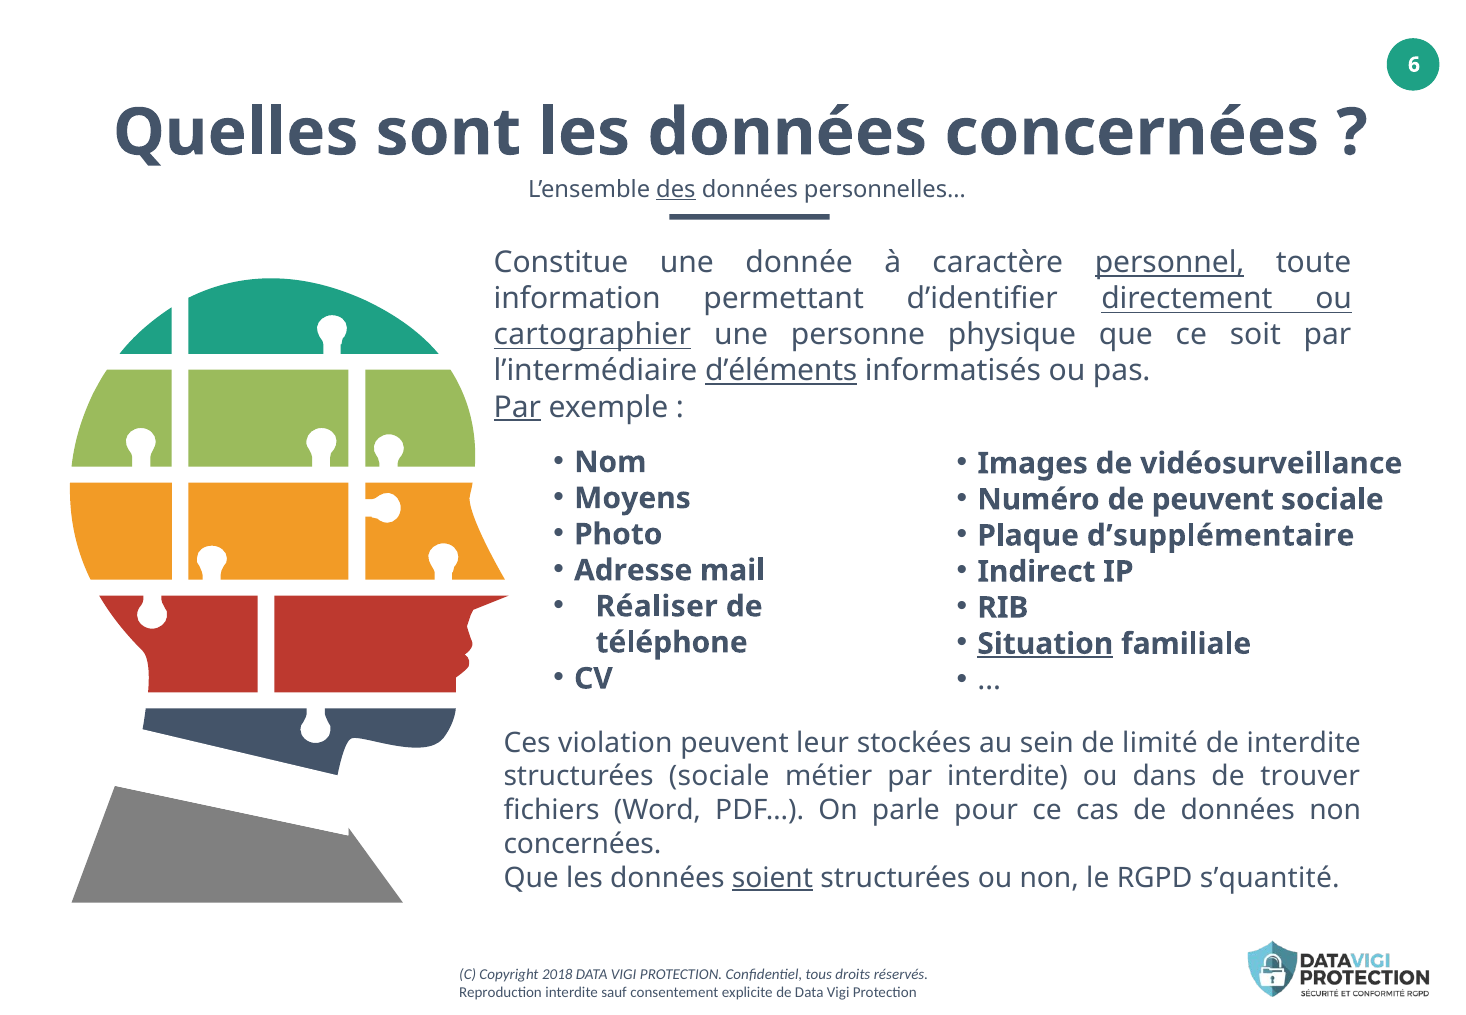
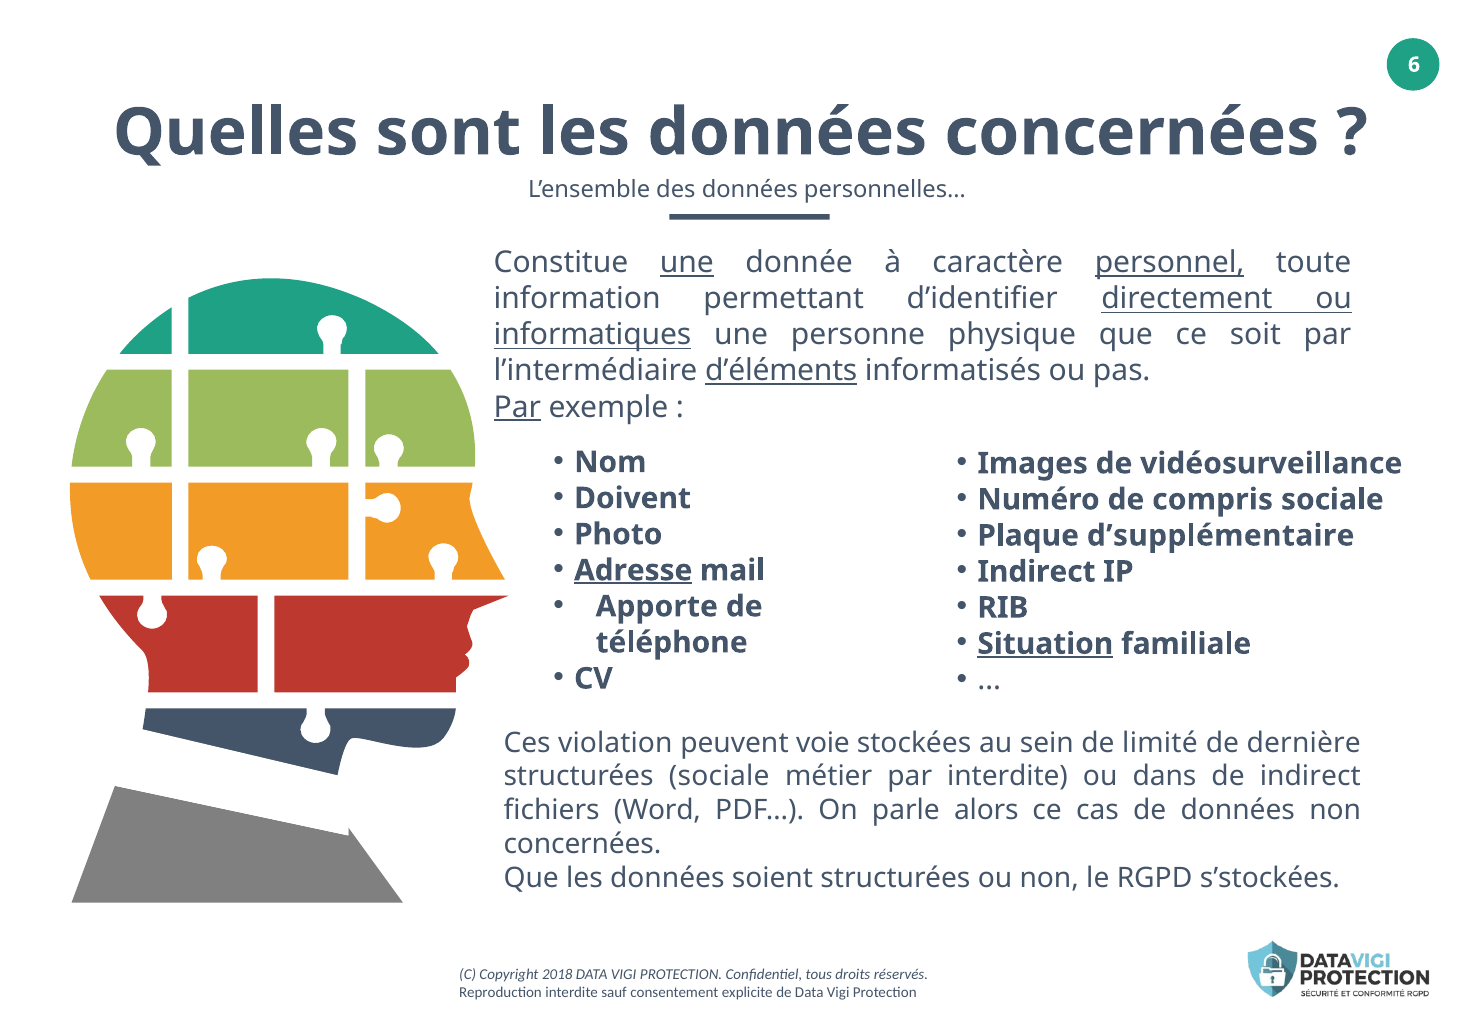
des underline: present -> none
une at (687, 263) underline: none -> present
cartographier: cartographier -> informatiques
Moyens: Moyens -> Doivent
de peuvent: peuvent -> compris
Adresse underline: none -> present
Réaliser: Réaliser -> Apporte
leur: leur -> voie
de interdite: interdite -> dernière
de trouver: trouver -> indirect
pour: pour -> alors
soient underline: present -> none
s’quantité: s’quantité -> s’stockées
